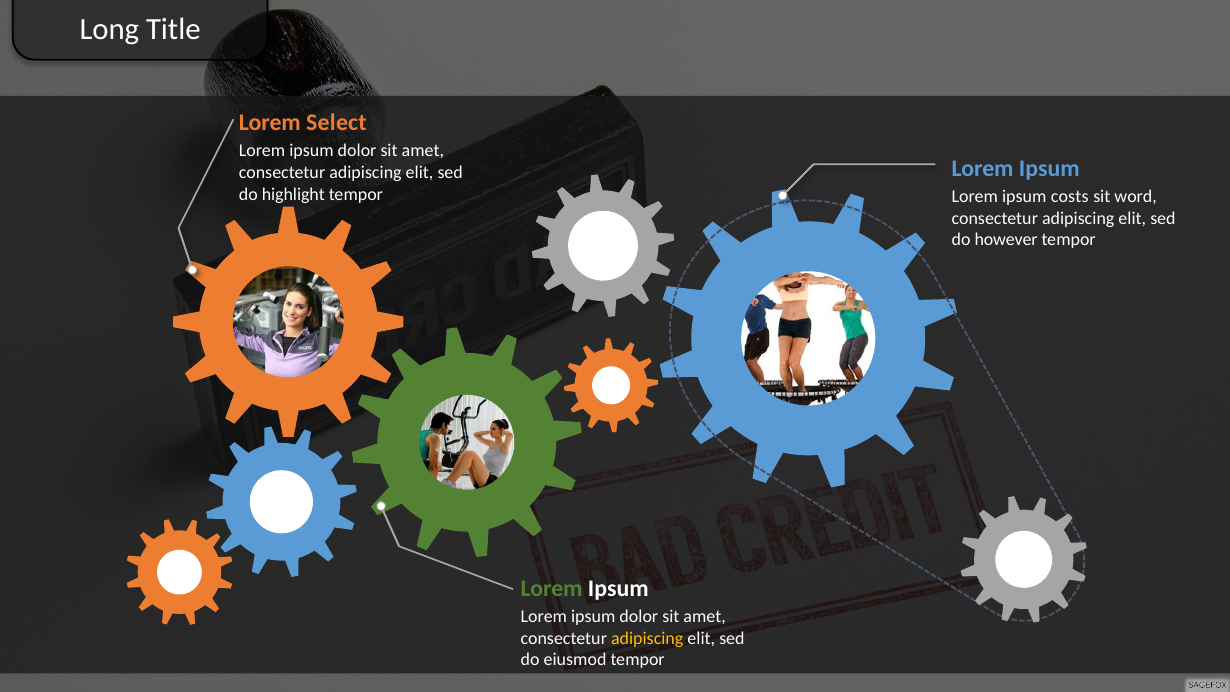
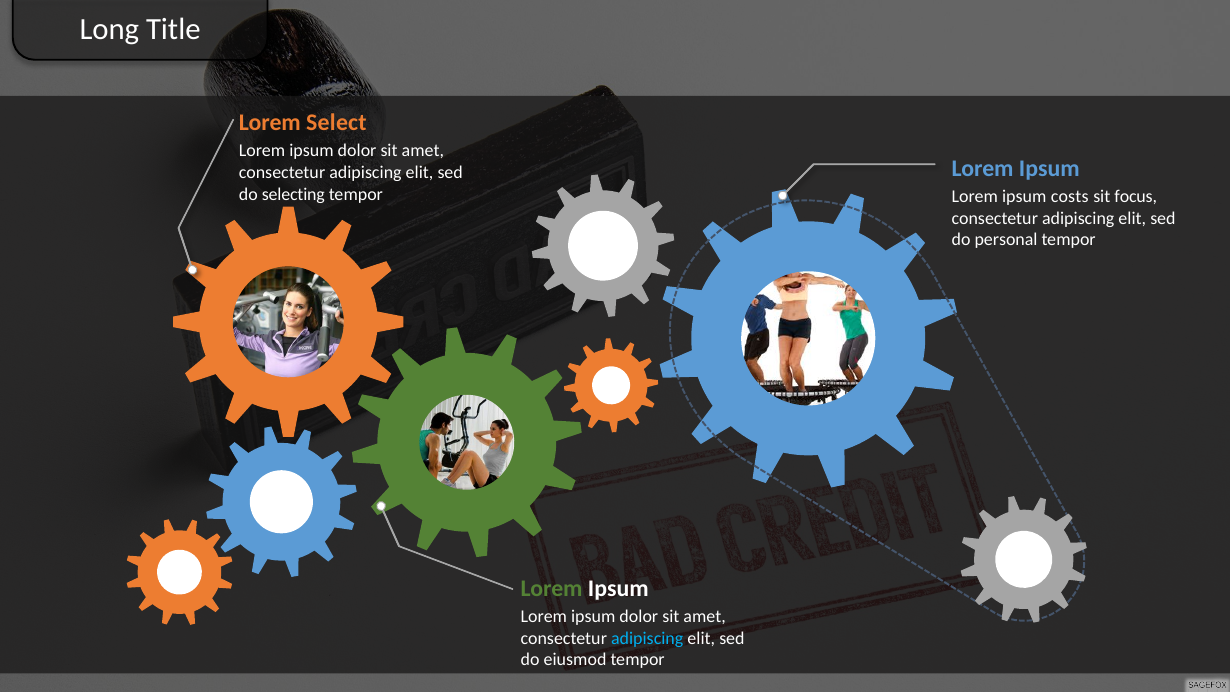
highlight: highlight -> selecting
word: word -> focus
however: however -> personal
adipiscing at (647, 638) colour: yellow -> light blue
